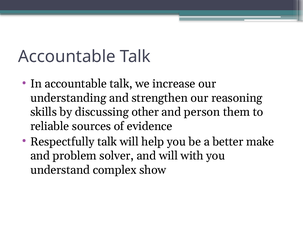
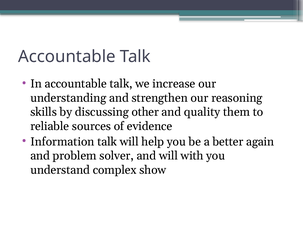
person: person -> quality
Respectfully: Respectfully -> Information
make: make -> again
